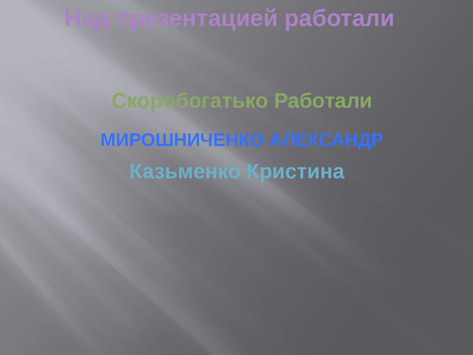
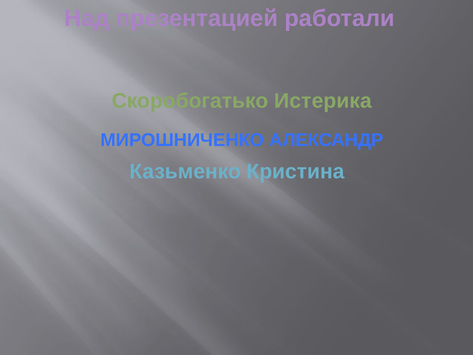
Скоробогатько Работали: Работали -> Истерика
